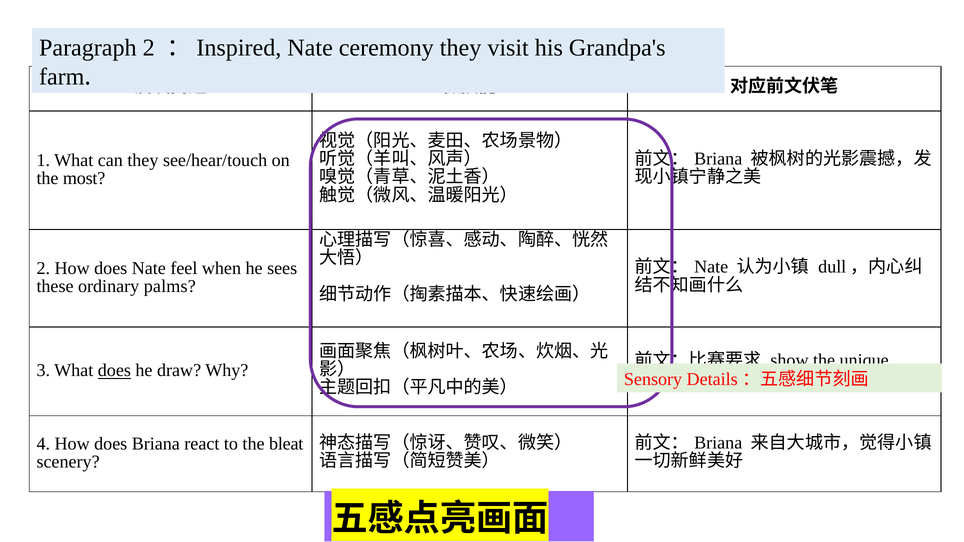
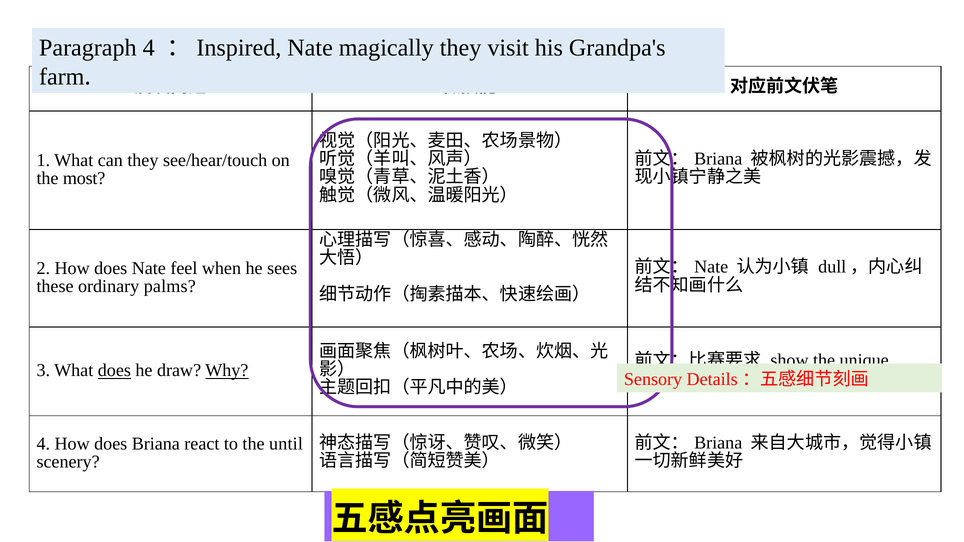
Paragraph 2: 2 -> 4
ceremony: ceremony -> magically
Why underline: none -> present
bleat: bleat -> until
